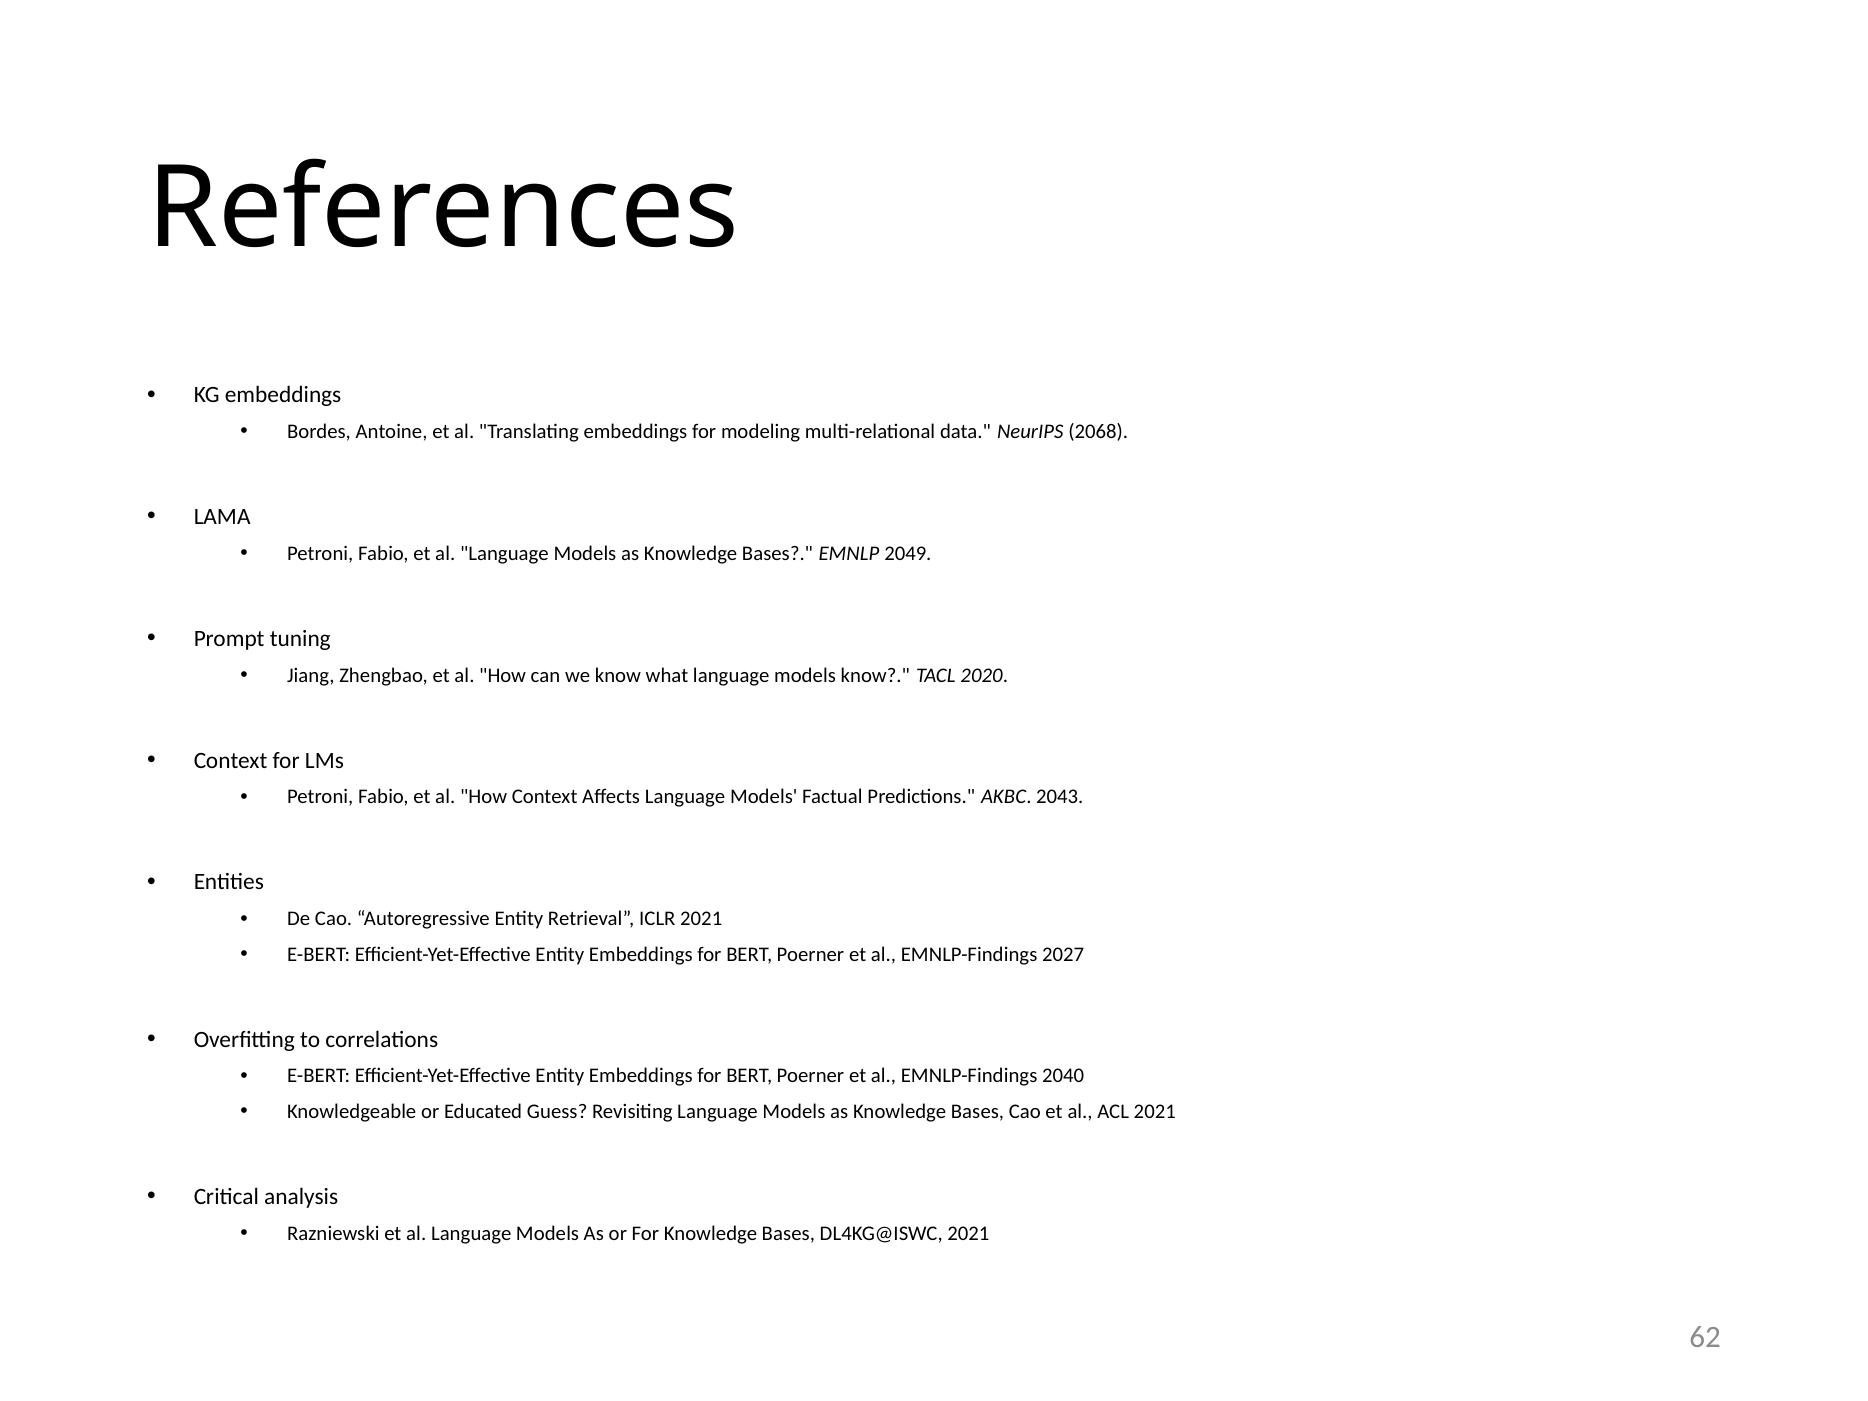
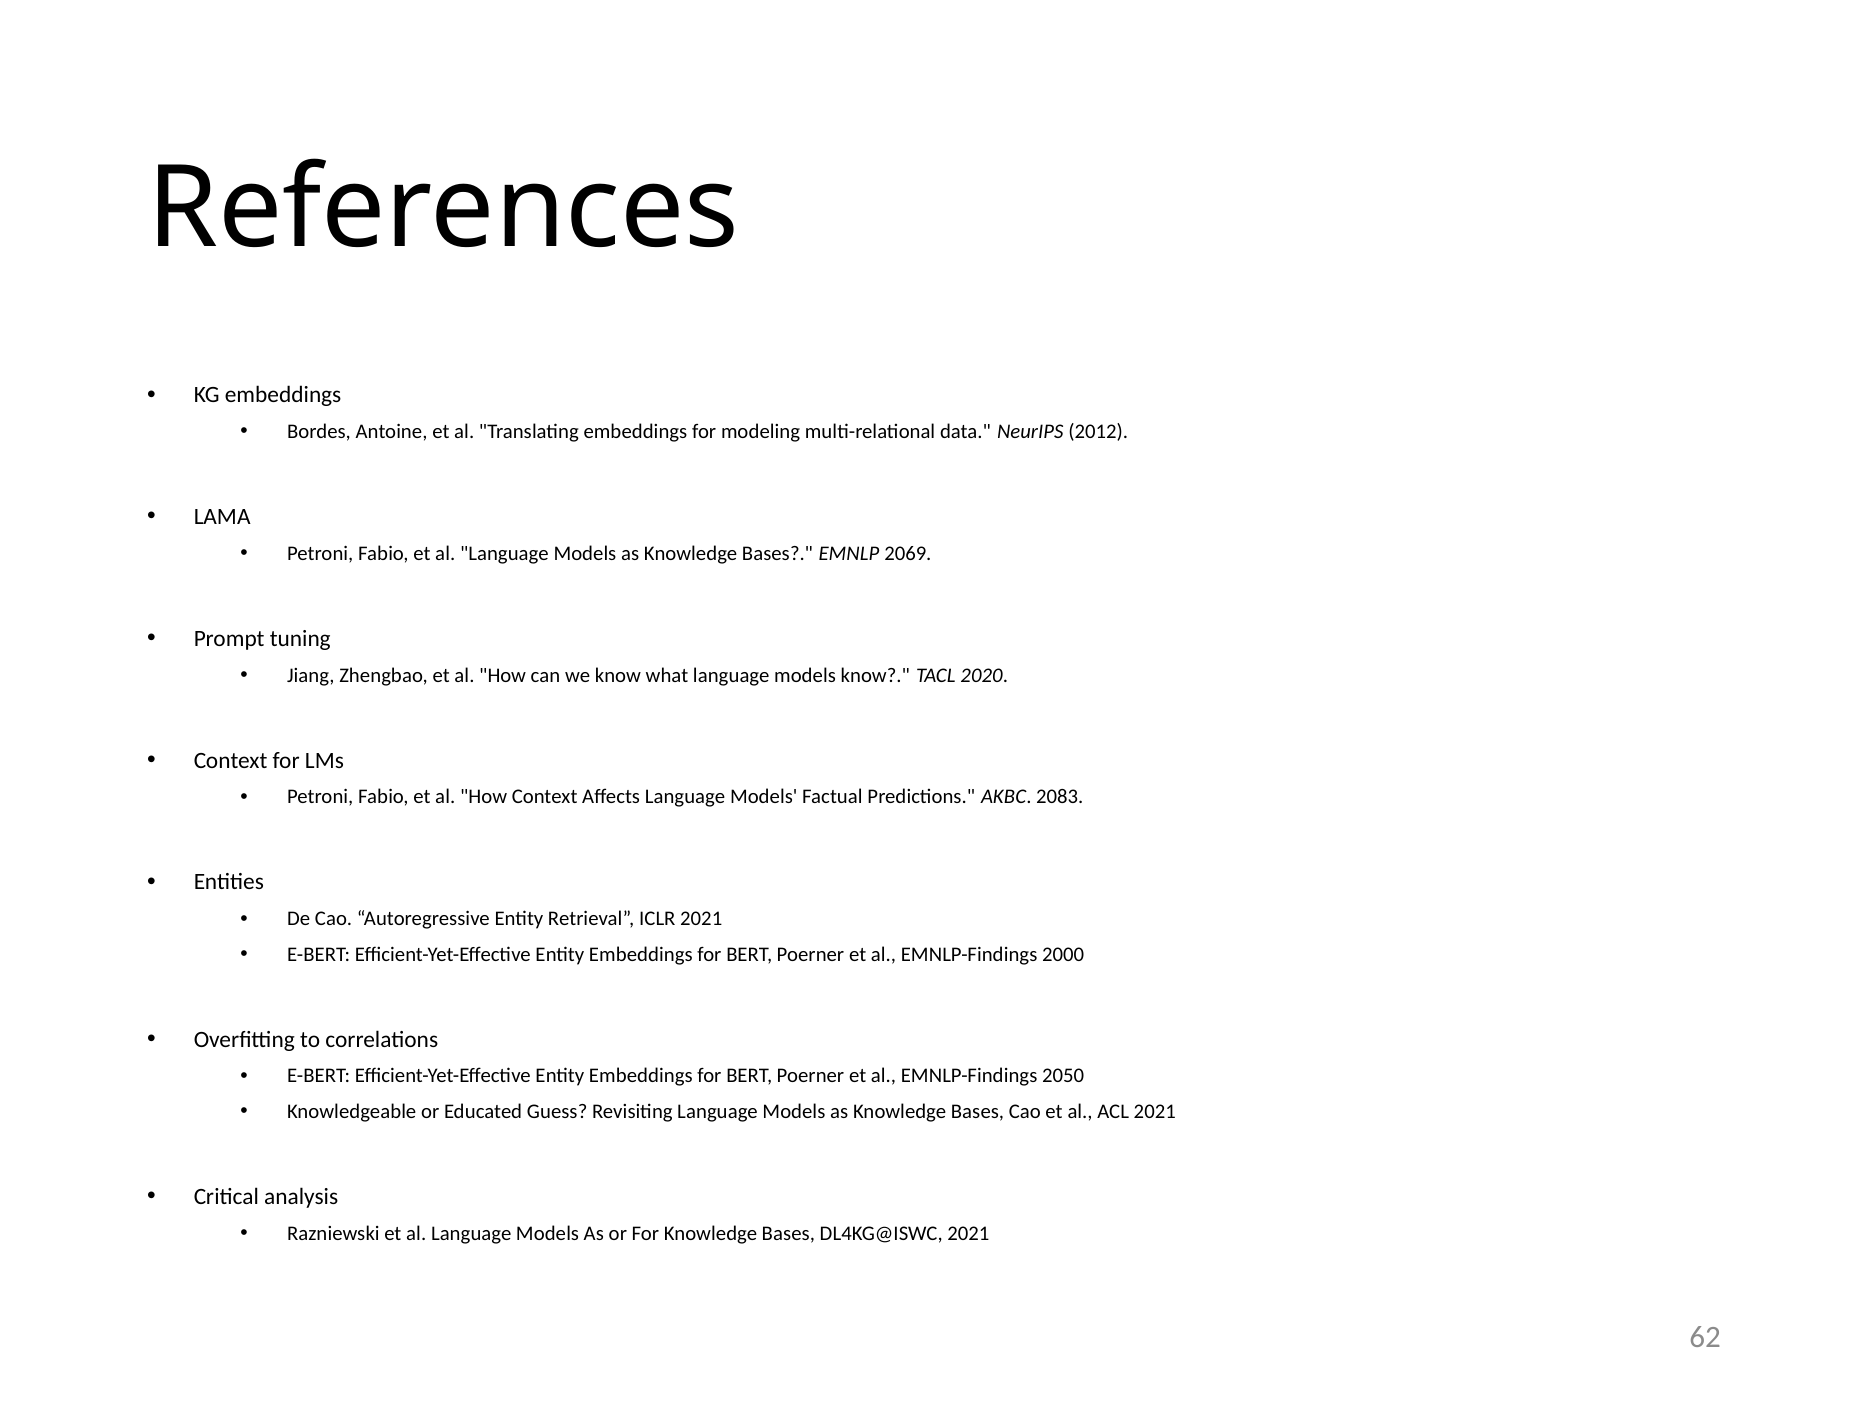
2068: 2068 -> 2012
2049: 2049 -> 2069
2043: 2043 -> 2083
2027: 2027 -> 2000
2040: 2040 -> 2050
